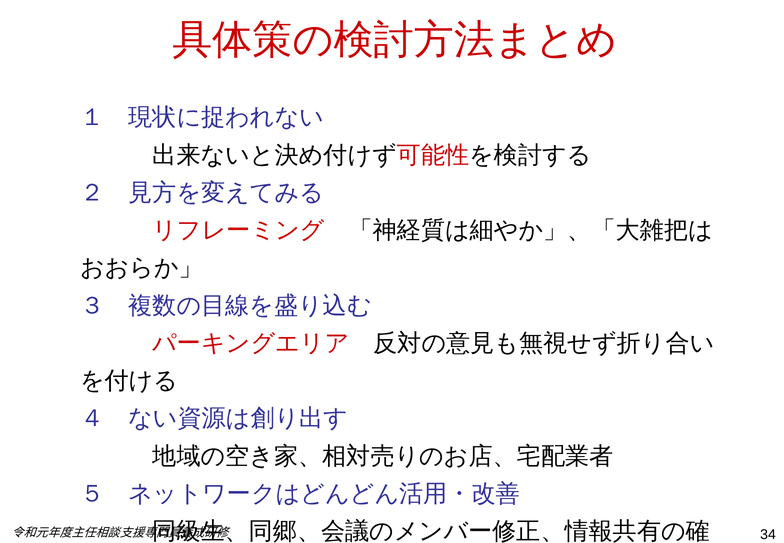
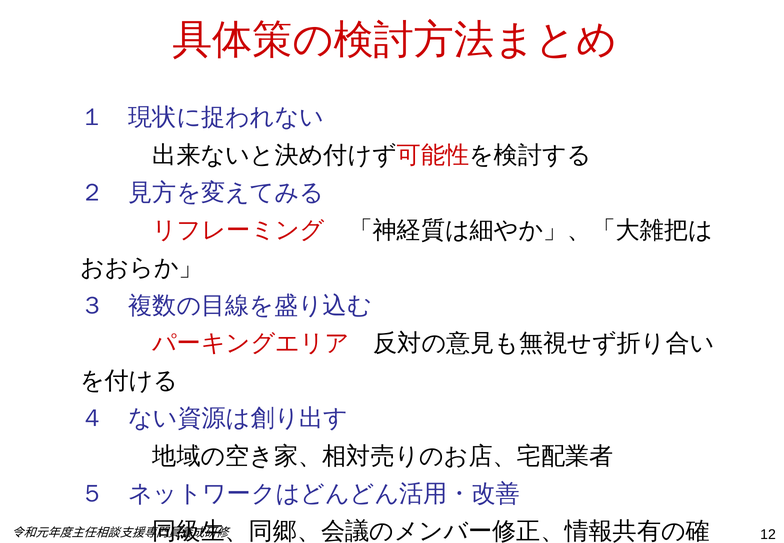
34: 34 -> 12
